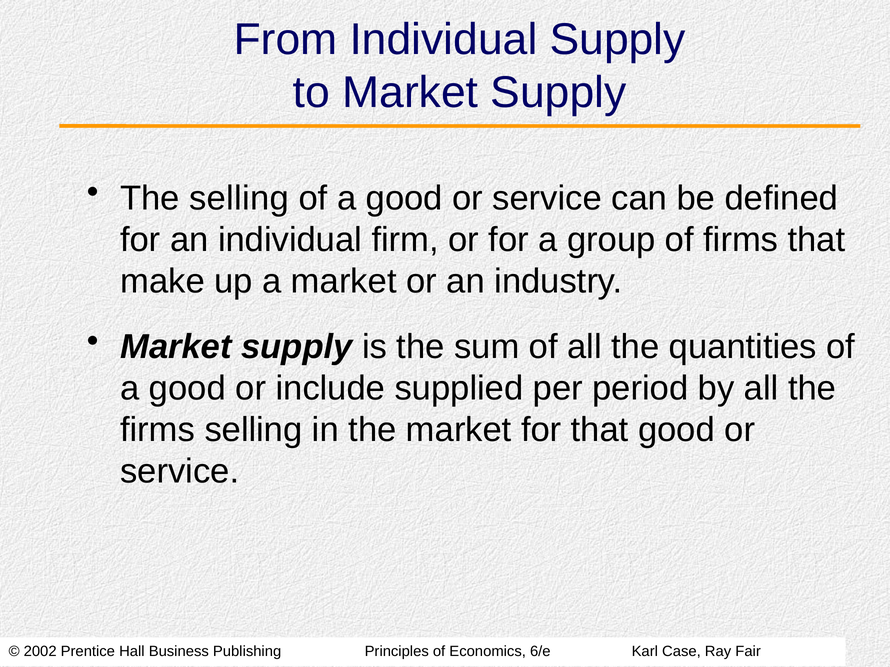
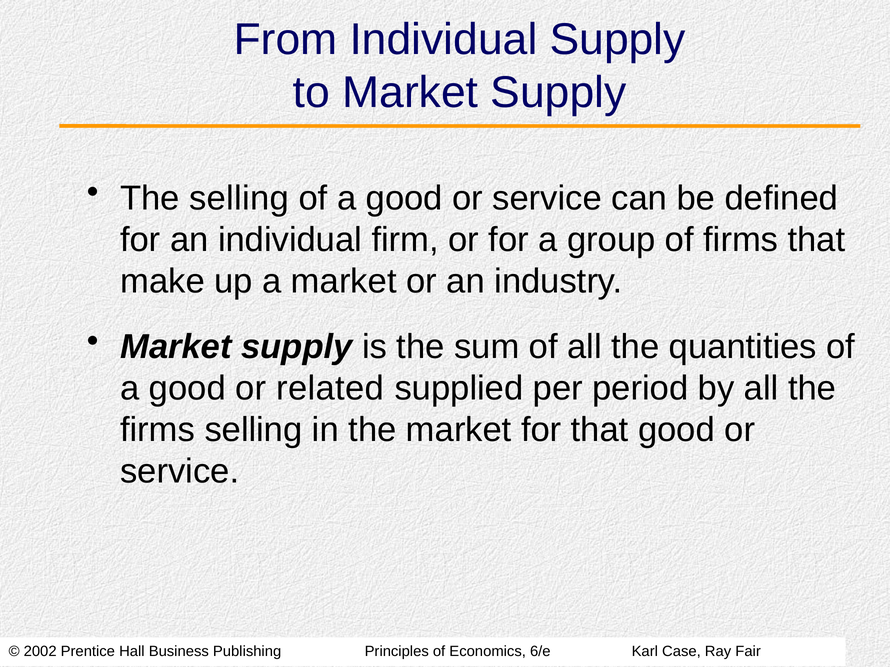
include: include -> related
